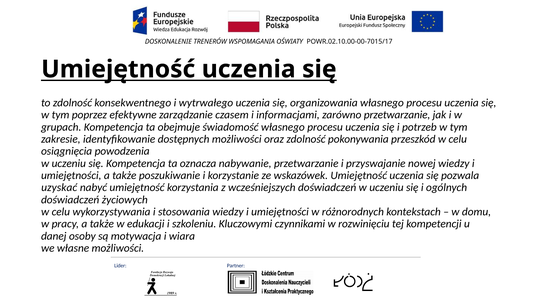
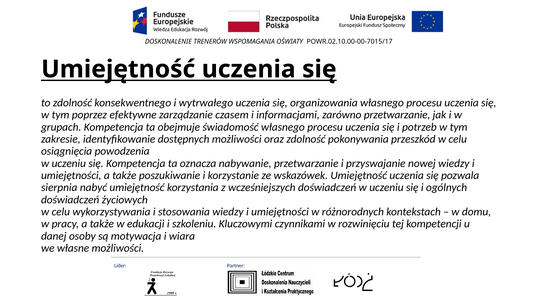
uzyskać: uzyskać -> sierpnia
